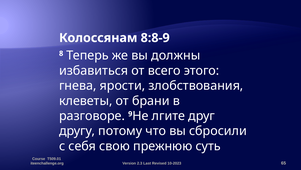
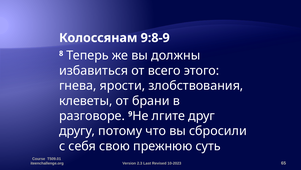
8:8-9: 8:8-9 -> 9:8-9
